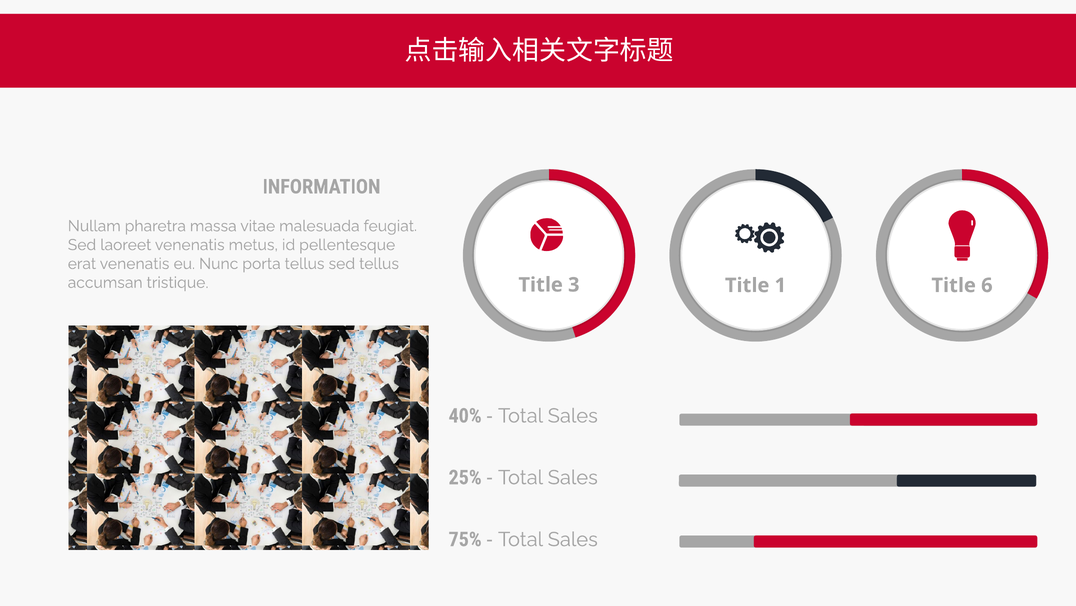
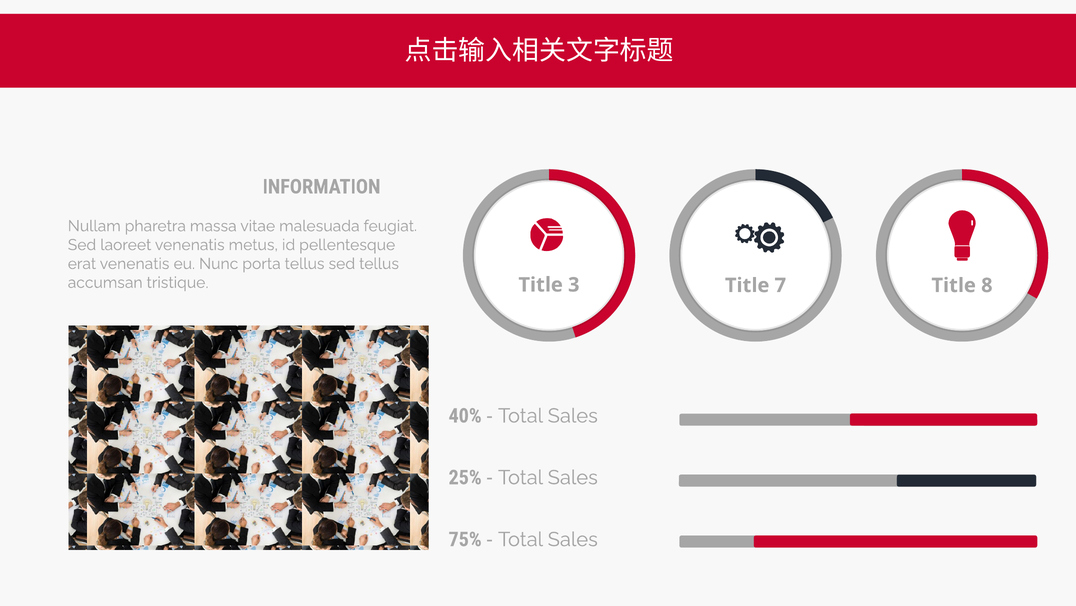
1: 1 -> 7
6: 6 -> 8
